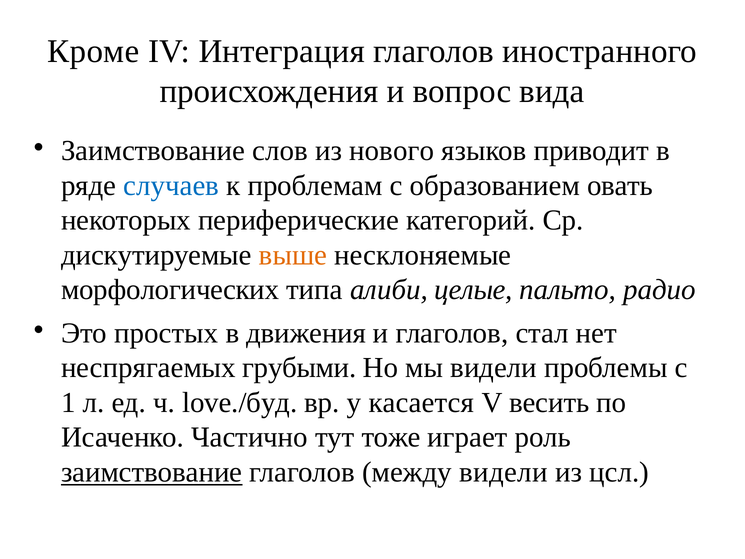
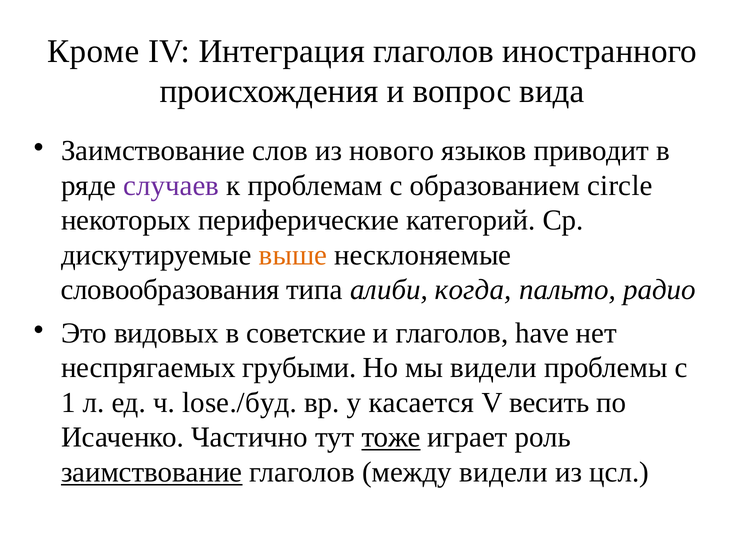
случаев colour: blue -> purple
овать: овать -> circle
морфологических: морфологических -> словообразования
целые: целые -> когда
простых: простых -> видовых
движения: движения -> советские
стал: стал -> have
love./буд: love./буд -> lose./буд
тоже underline: none -> present
